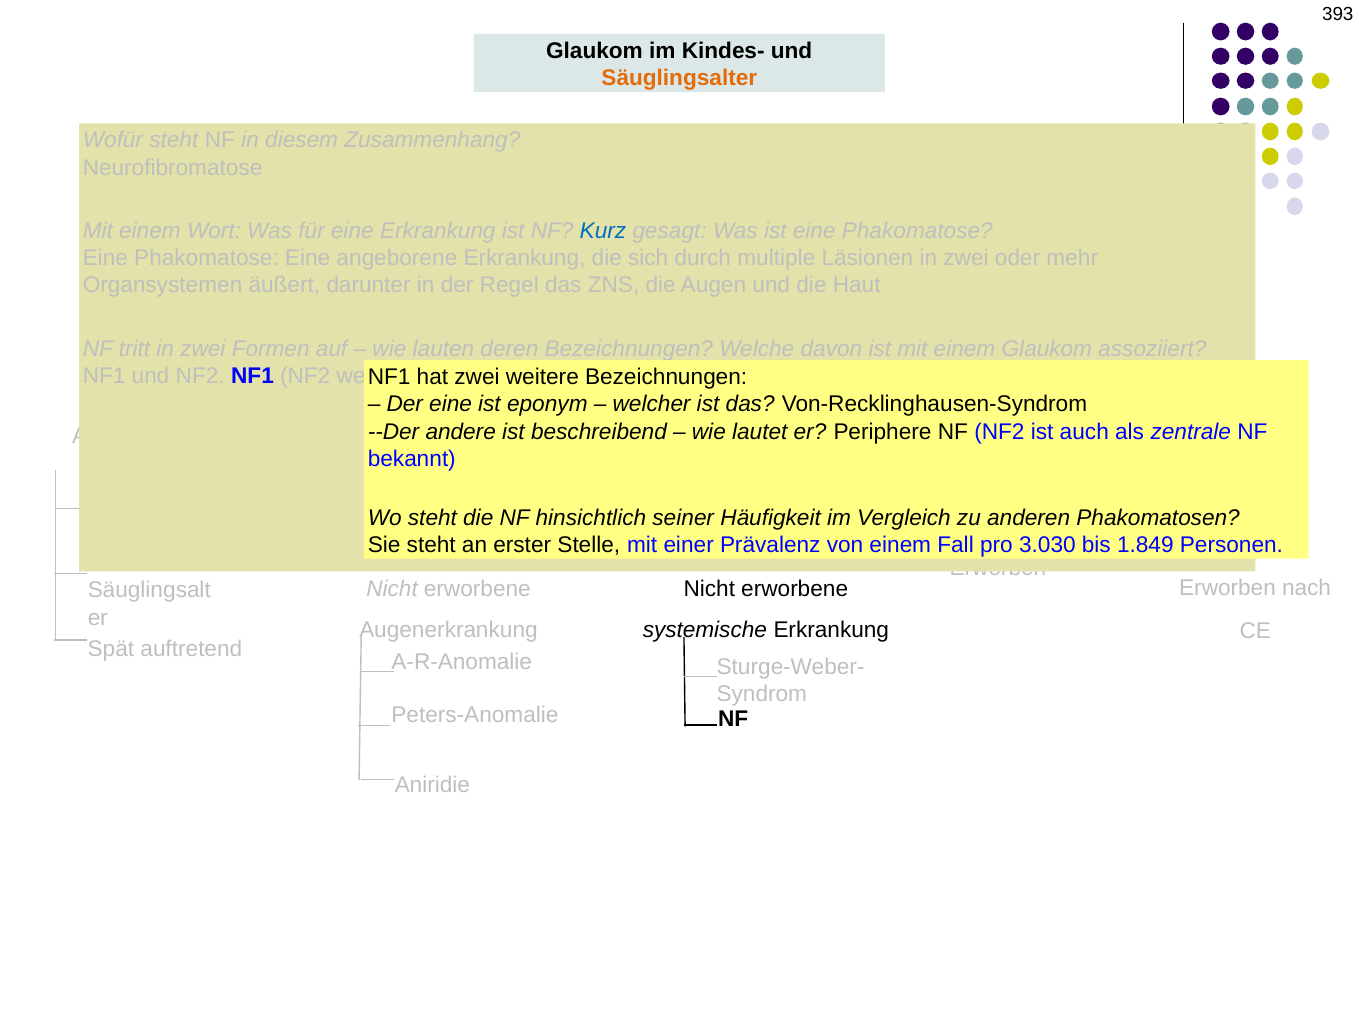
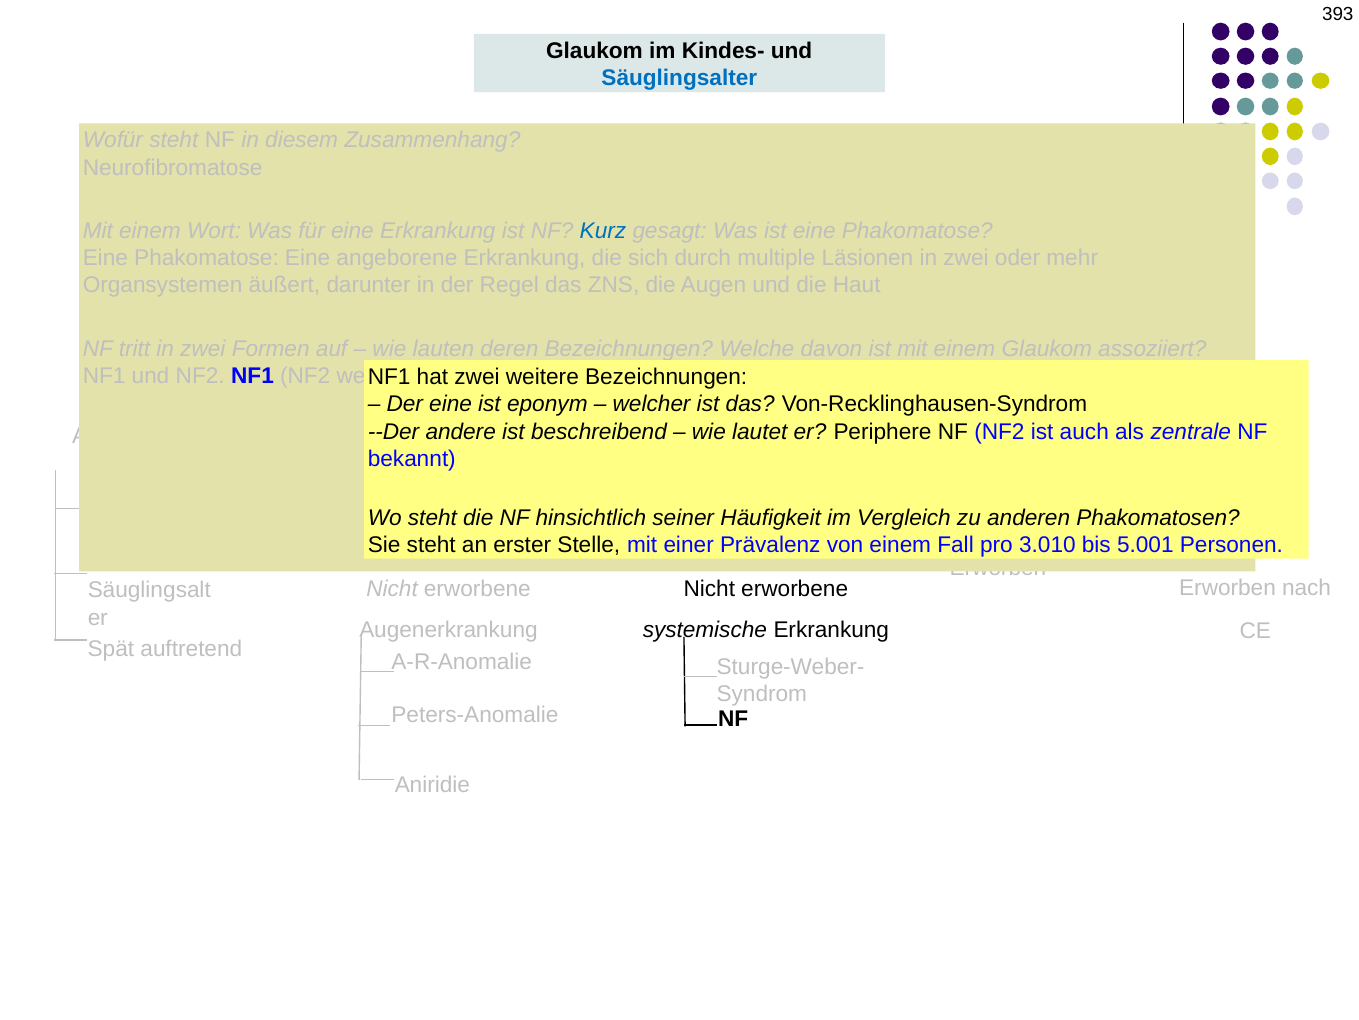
Säuglingsalter at (679, 78) colour: orange -> blue
3.030: 3.030 -> 3.010
1.849: 1.849 -> 5.001
